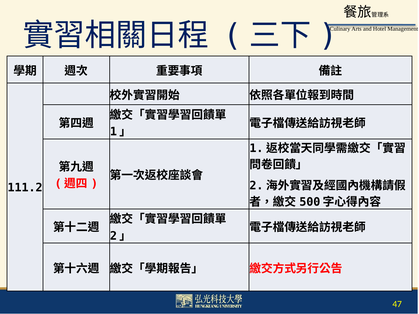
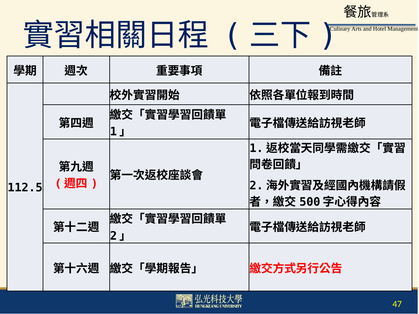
111.2: 111.2 -> 112.5
